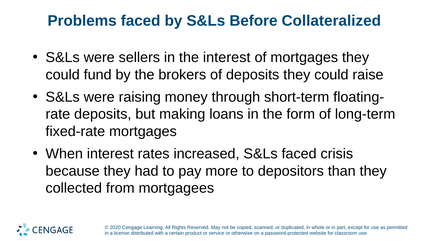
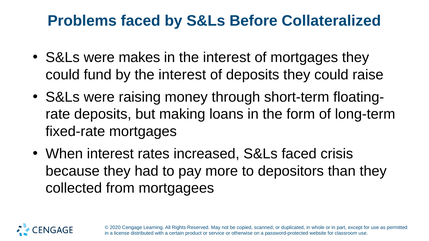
sellers: sellers -> makes
by the brokers: brokers -> interest
